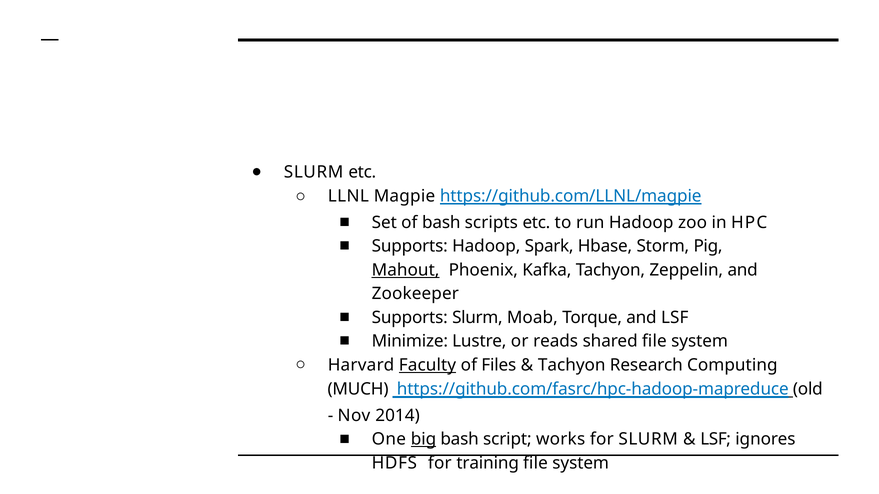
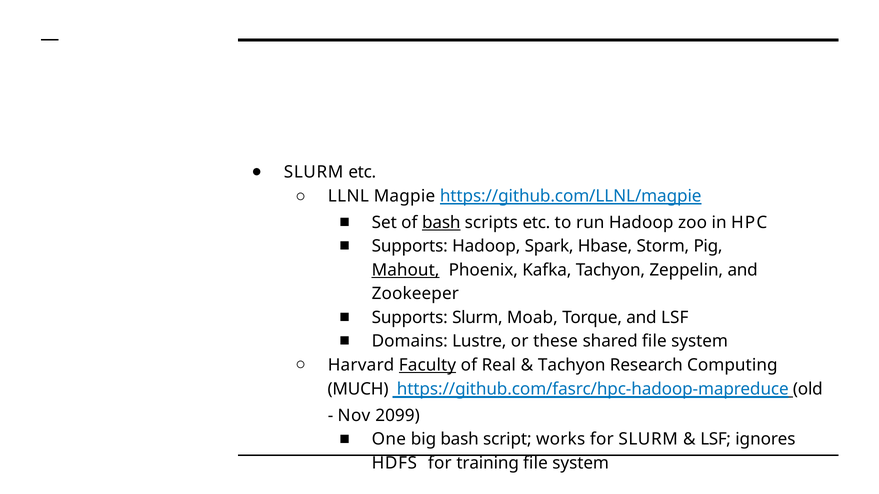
bash at (441, 223) underline: none -> present
Minimize: Minimize -> Domains
reads: reads -> these
Files: Files -> Real
2014: 2014 -> 2099
big underline: present -> none
